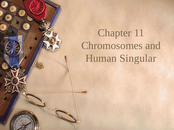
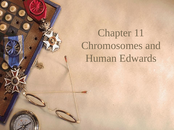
Singular: Singular -> Edwards
